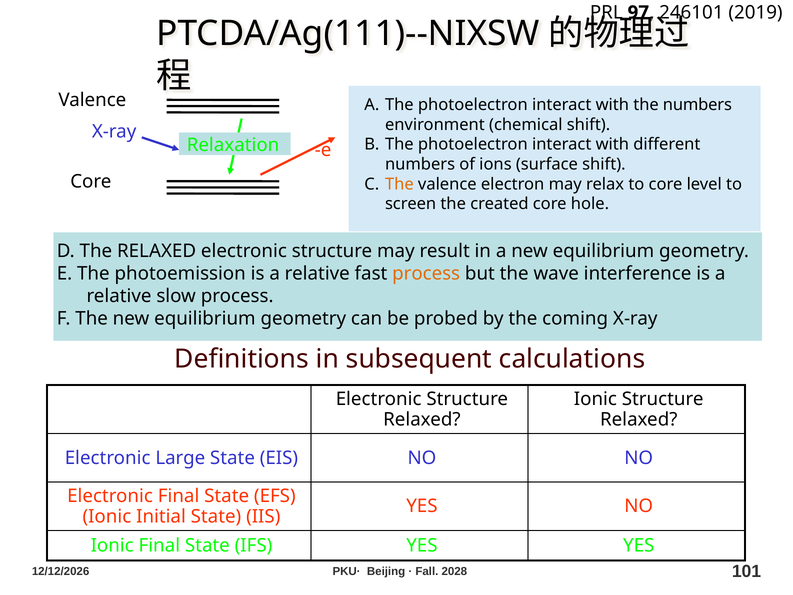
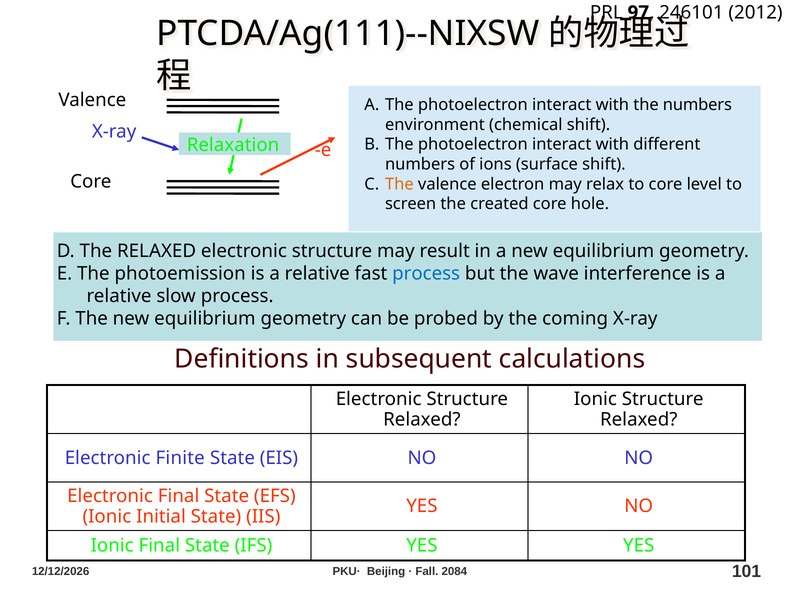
2019: 2019 -> 2012
process at (426, 273) colour: orange -> blue
Large: Large -> Finite
2028: 2028 -> 2084
